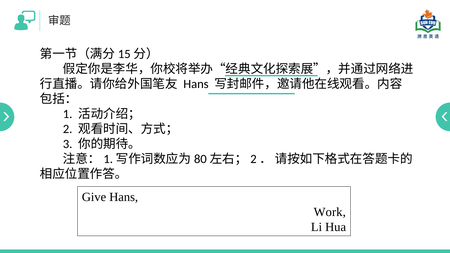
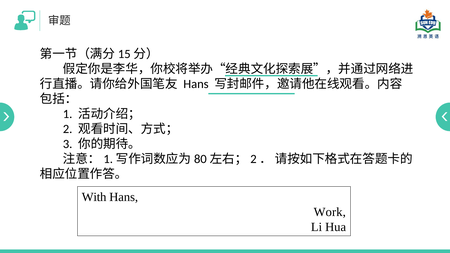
Give: Give -> With
